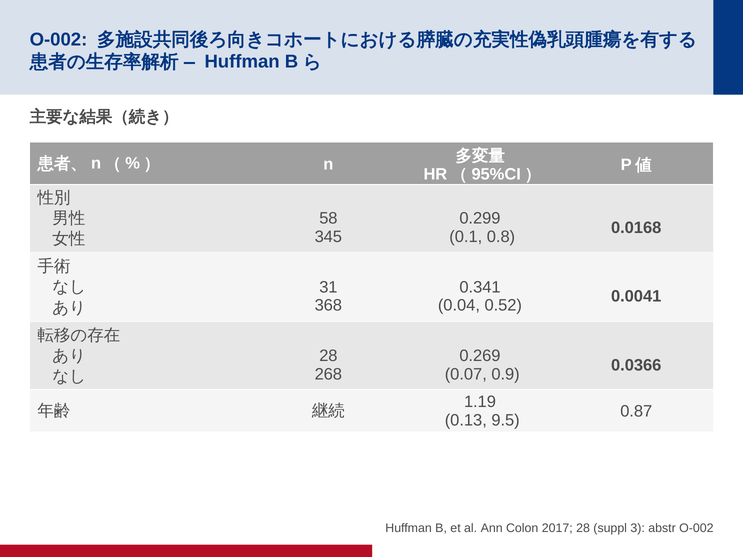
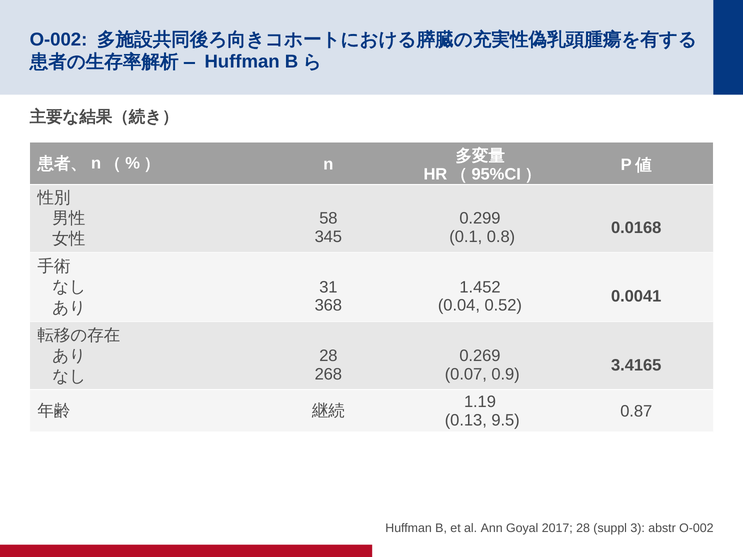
0.341: 0.341 -> 1.452
0.0366: 0.0366 -> 3.4165
Colon: Colon -> Goyal
